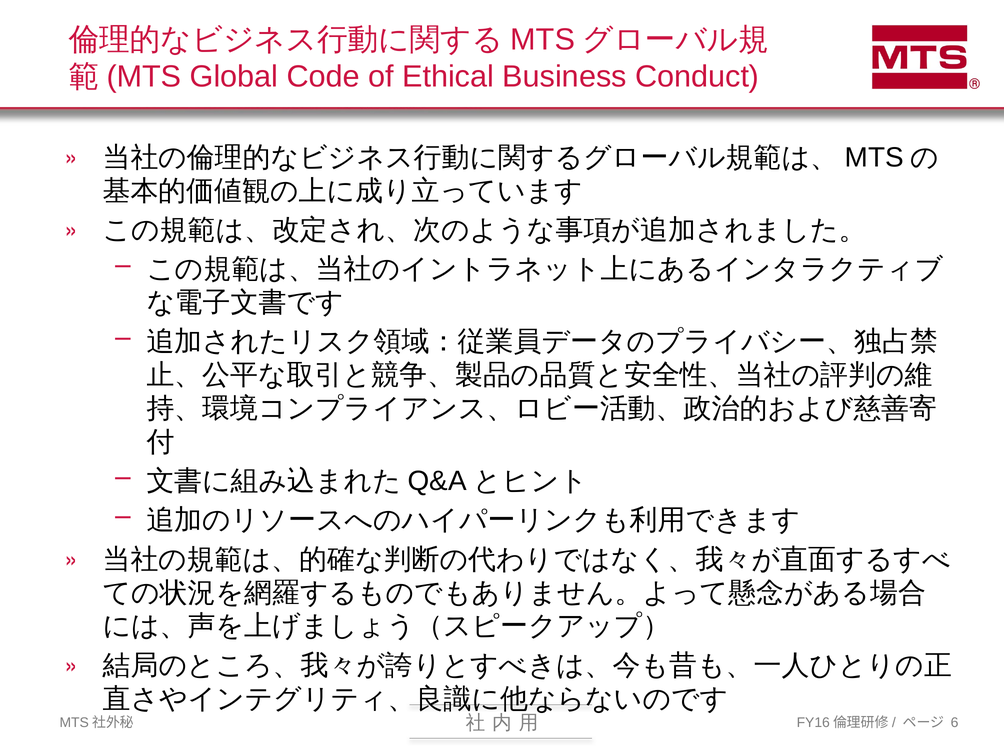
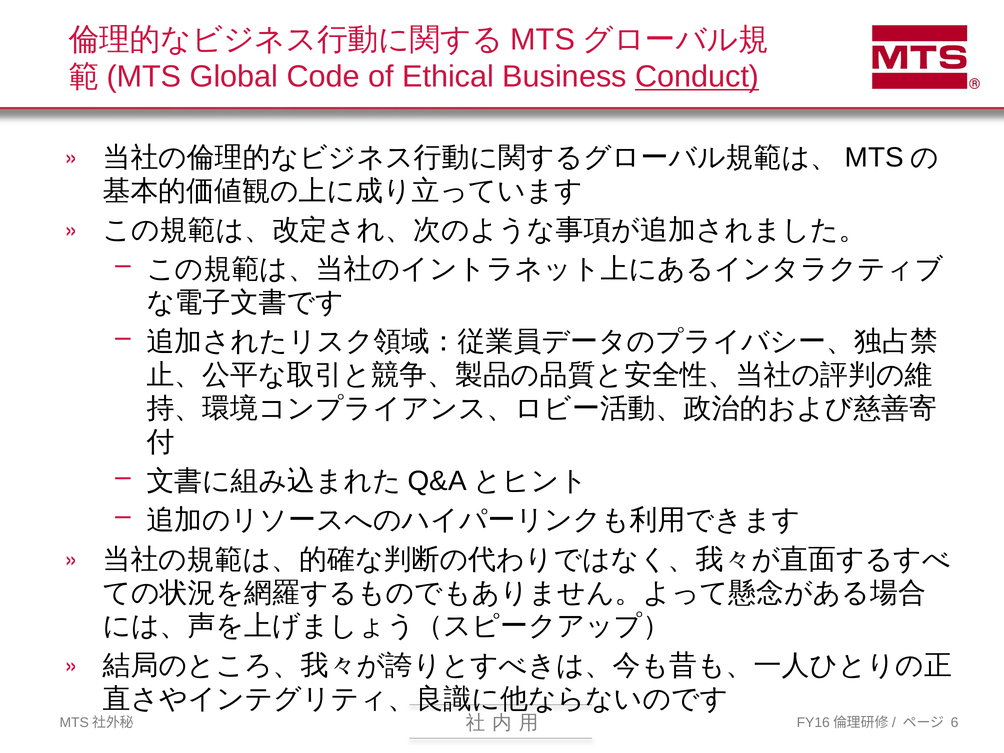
Conduct underline: none -> present
